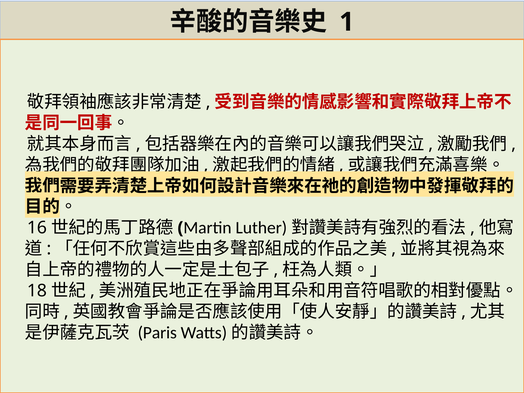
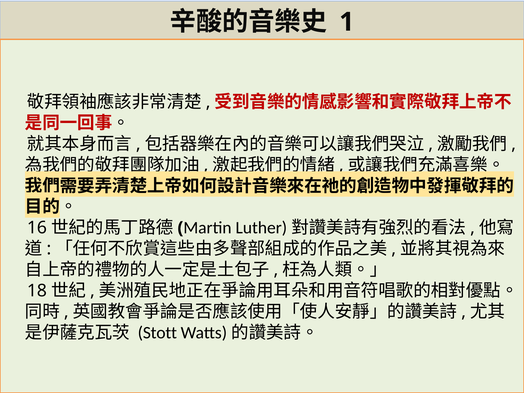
Paris: Paris -> Stott
